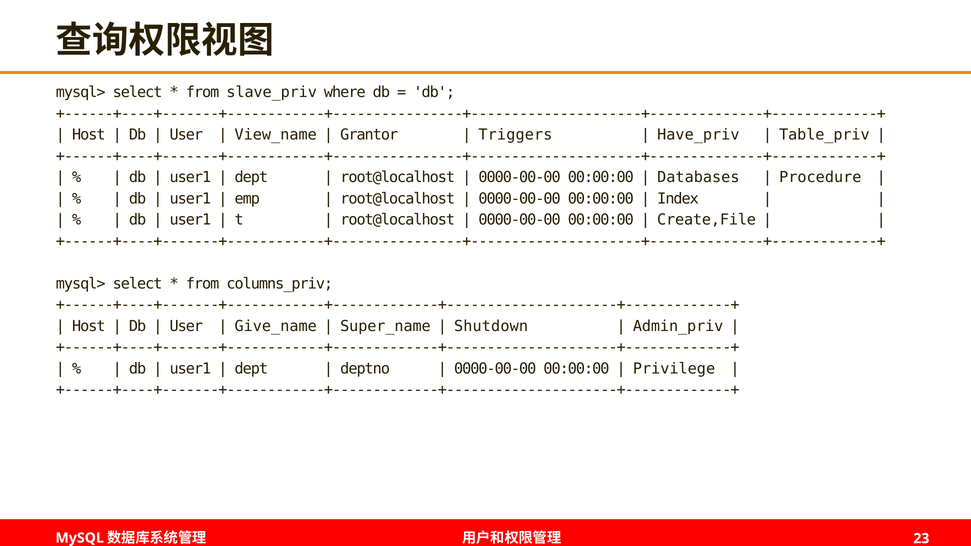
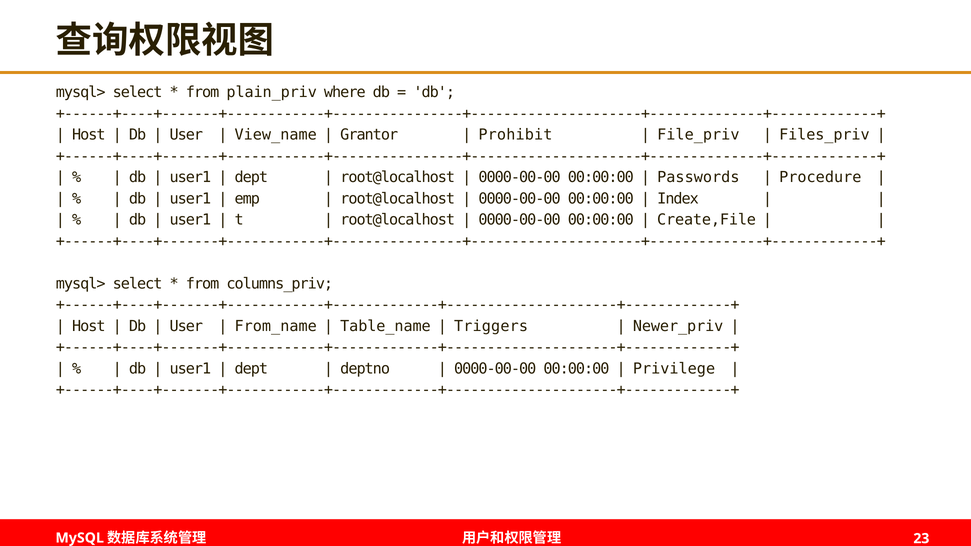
slave_priv: slave_priv -> plain_priv
Triggers: Triggers -> Prohibit
Have_priv: Have_priv -> File_priv
Table_priv: Table_priv -> Files_priv
Databases: Databases -> Passwords
Give_name: Give_name -> From_name
Super_name: Super_name -> Table_name
Shutdown: Shutdown -> Triggers
Admin_priv: Admin_priv -> Newer_priv
